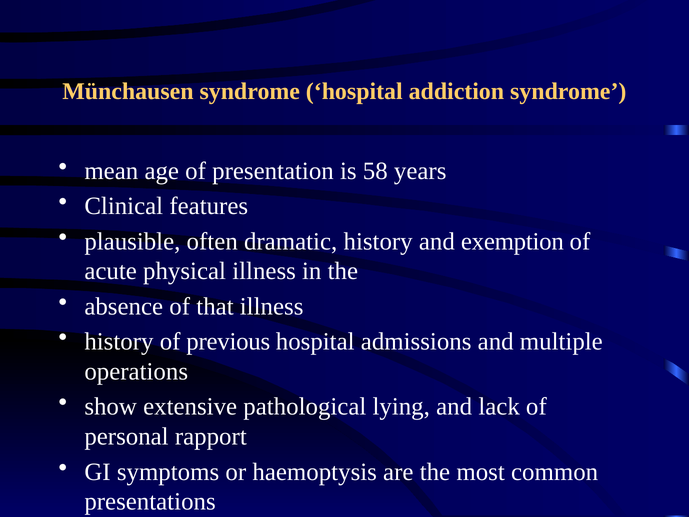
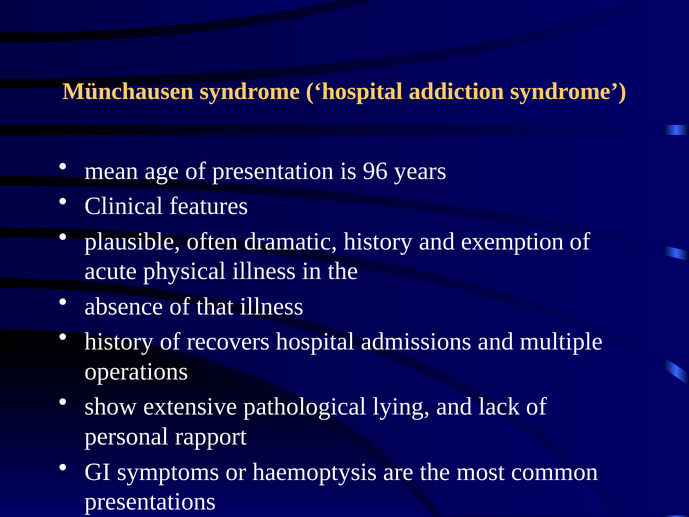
58: 58 -> 96
previous: previous -> recovers
